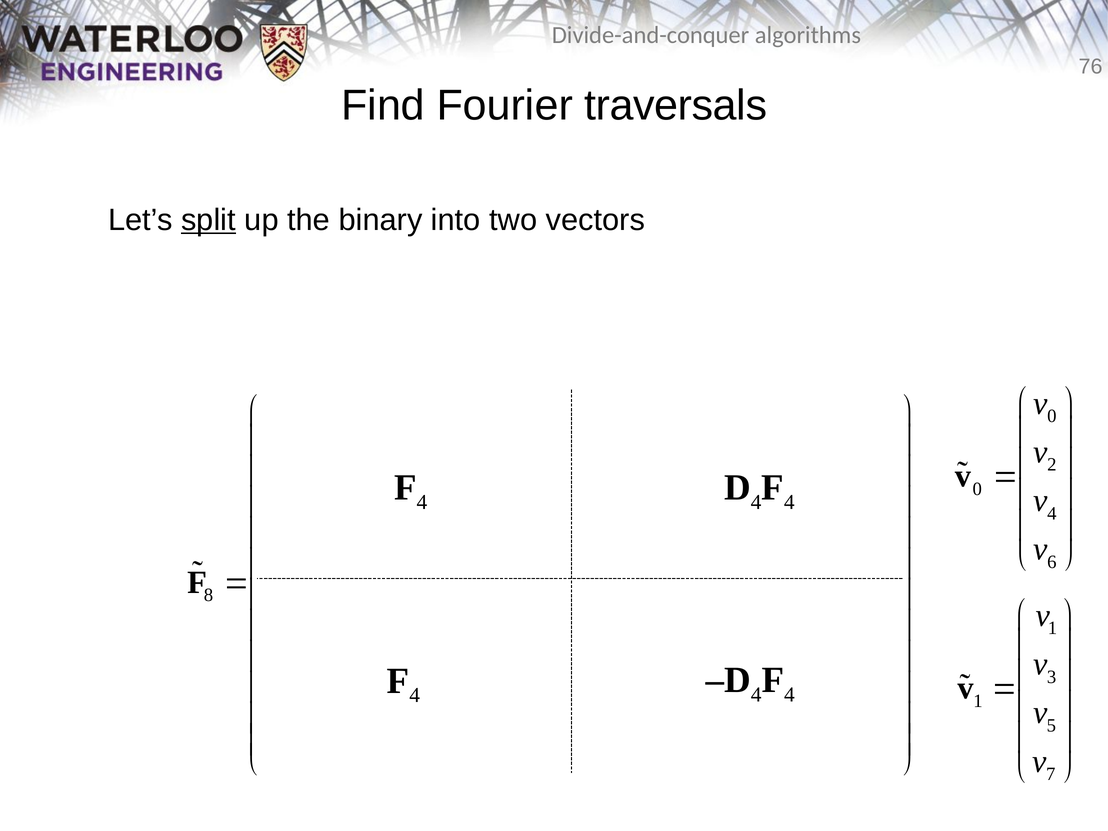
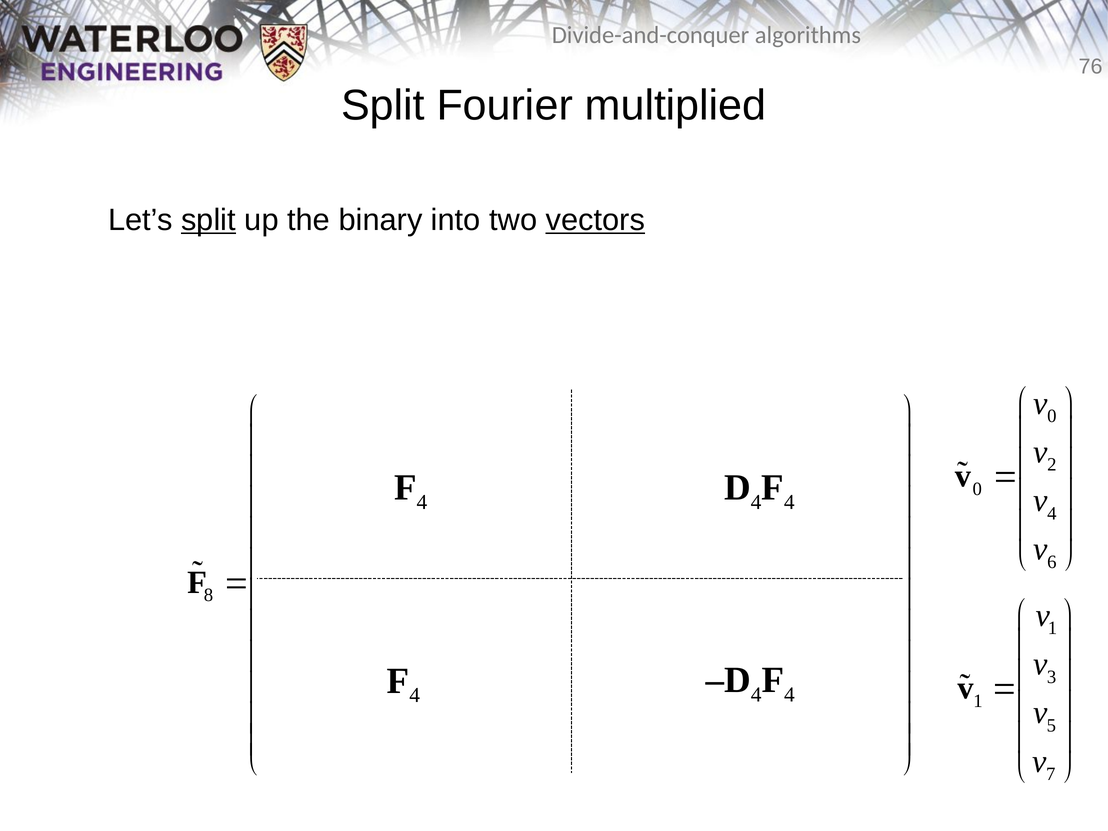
Find at (383, 106): Find -> Split
traversals: traversals -> multiplied
vectors underline: none -> present
